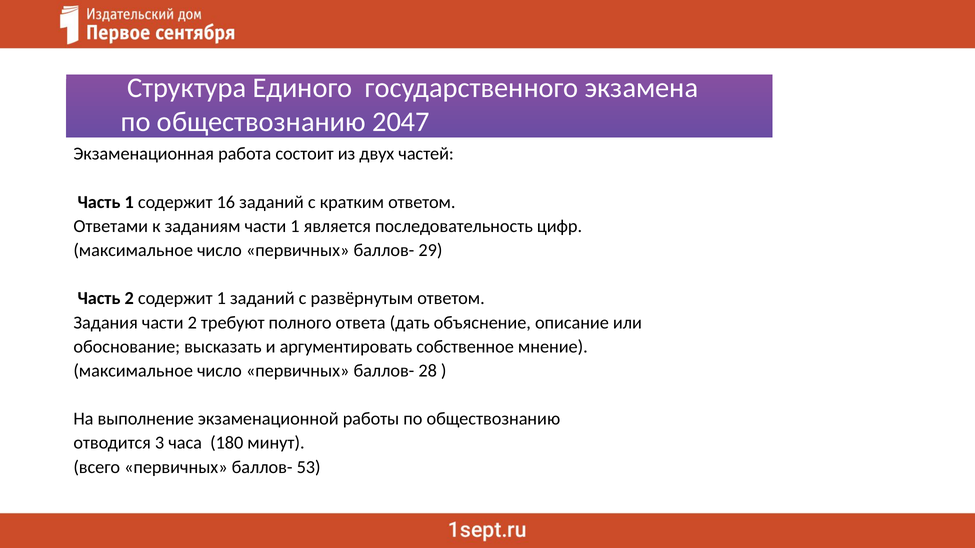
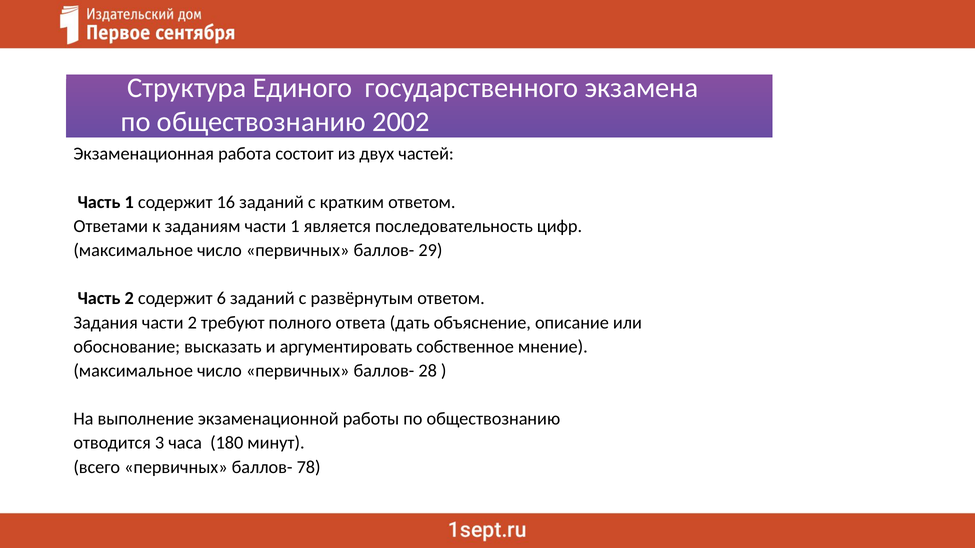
2047: 2047 -> 2002
содержит 1: 1 -> 6
53: 53 -> 78
